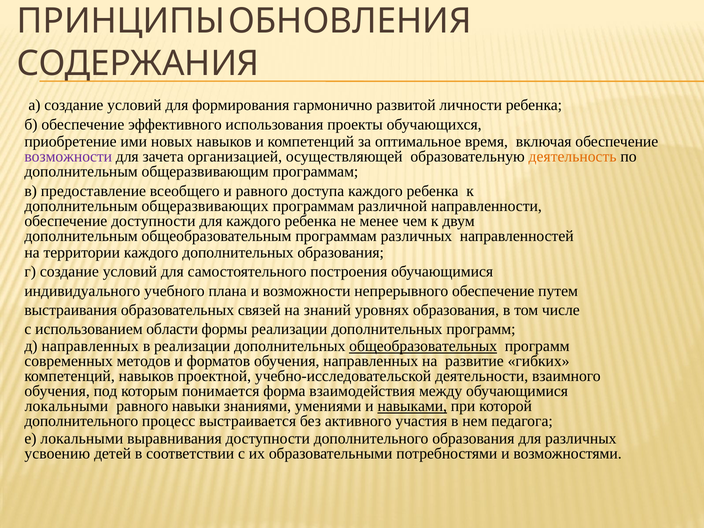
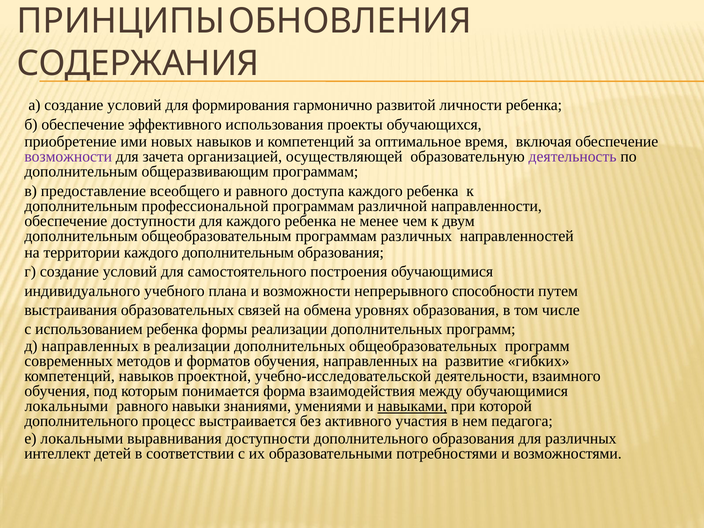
деятельность colour: orange -> purple
общеразвивающих: общеразвивающих -> профессиональной
каждого дополнительных: дополнительных -> дополнительным
непрерывного обеспечение: обеспечение -> способности
знаний: знаний -> обмена
использованием области: области -> ребенка
общеобразовательных underline: present -> none
усвоению: усвоению -> интеллект
